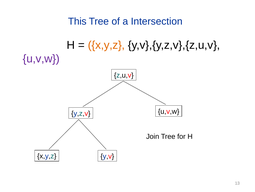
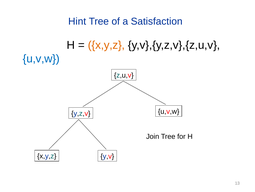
This: This -> Hint
Intersection: Intersection -> Satisfaction
u,v,w at (41, 59) colour: purple -> blue
